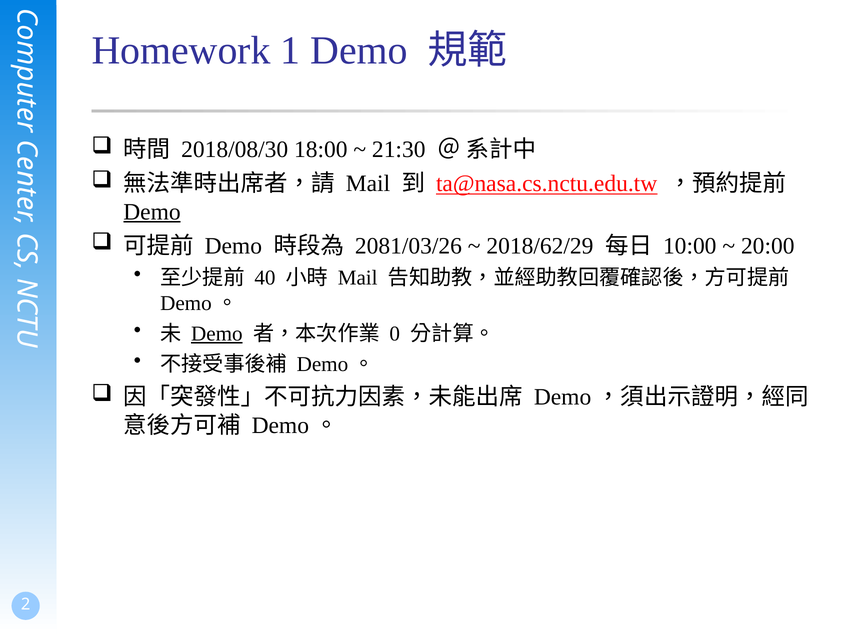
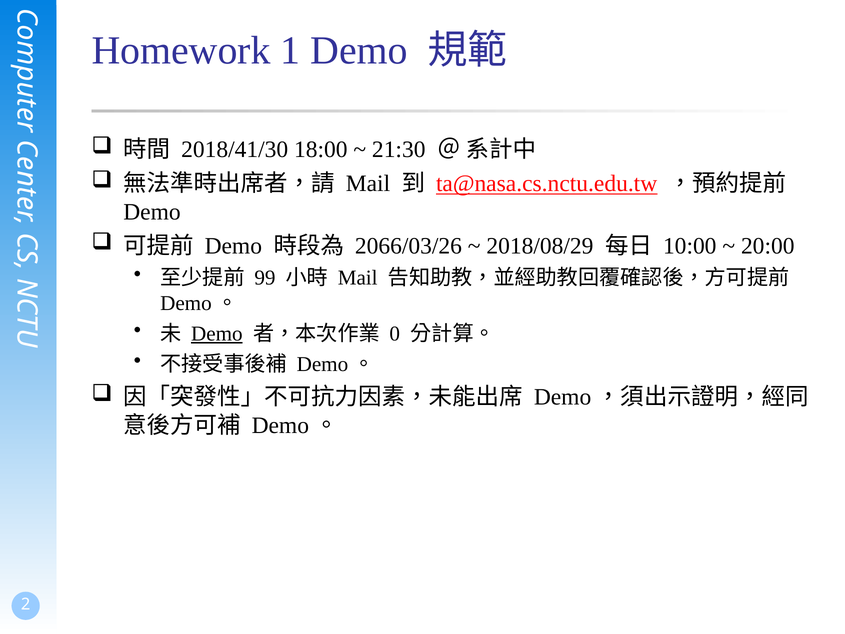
2018/08/30: 2018/08/30 -> 2018/41/30
Demo at (152, 212) underline: present -> none
2081/03/26: 2081/03/26 -> 2066/03/26
2018/62/29: 2018/62/29 -> 2018/08/29
40: 40 -> 99
